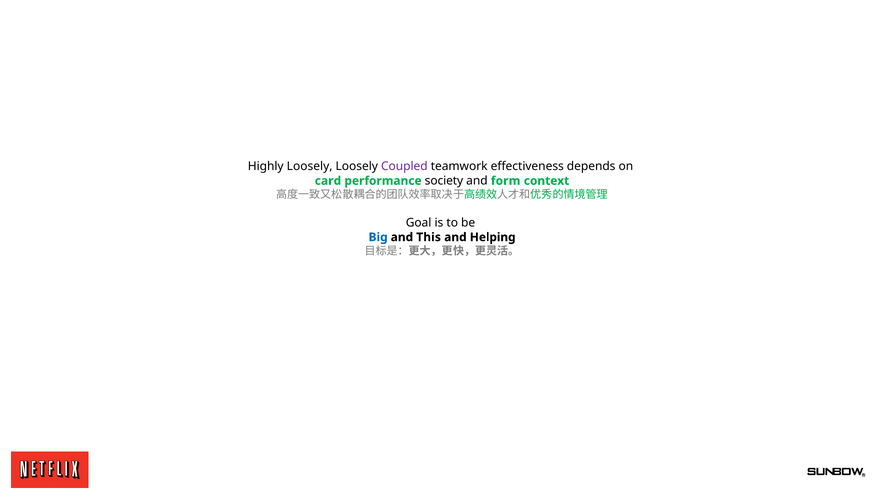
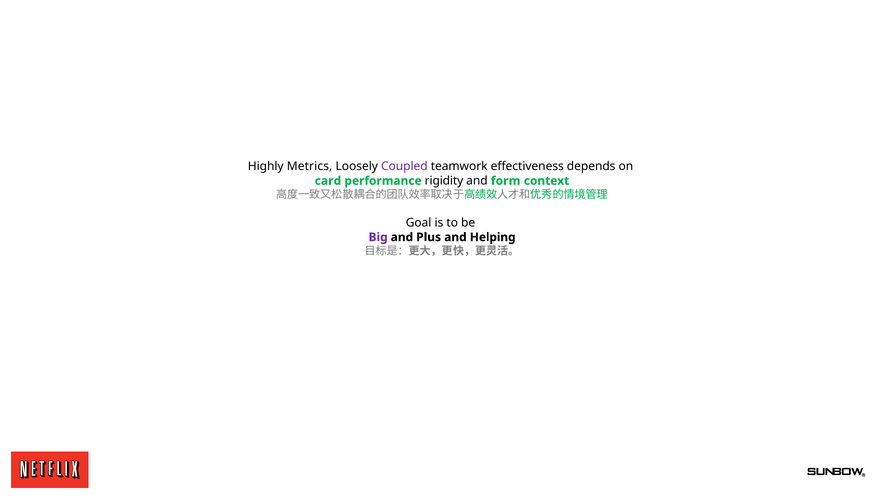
Highly Loosely: Loosely -> Metrics
society: society -> rigidity
Big colour: blue -> purple
This: This -> Plus
